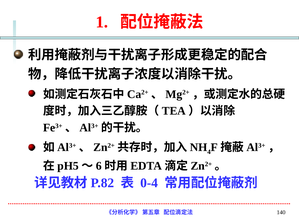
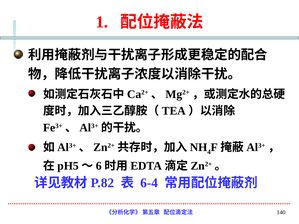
0-4: 0-4 -> 6-4
